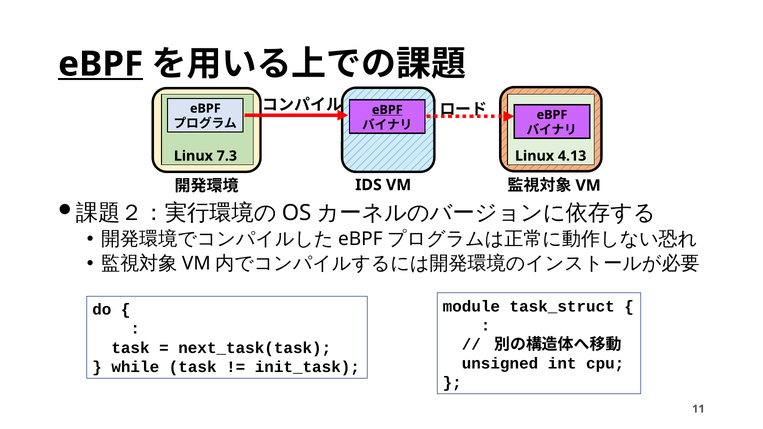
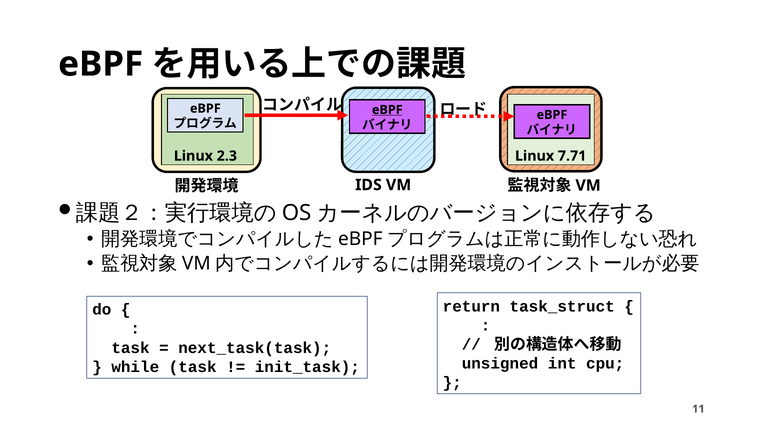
eBPF at (101, 64) underline: present -> none
7.3: 7.3 -> 2.3
4.13: 4.13 -> 7.71
module: module -> return
